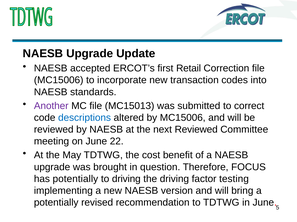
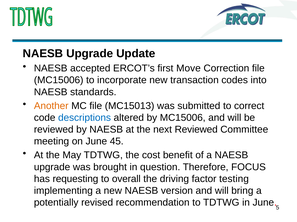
Retail: Retail -> Move
Another colour: purple -> orange
22: 22 -> 45
has potentially: potentially -> requesting
to driving: driving -> overall
